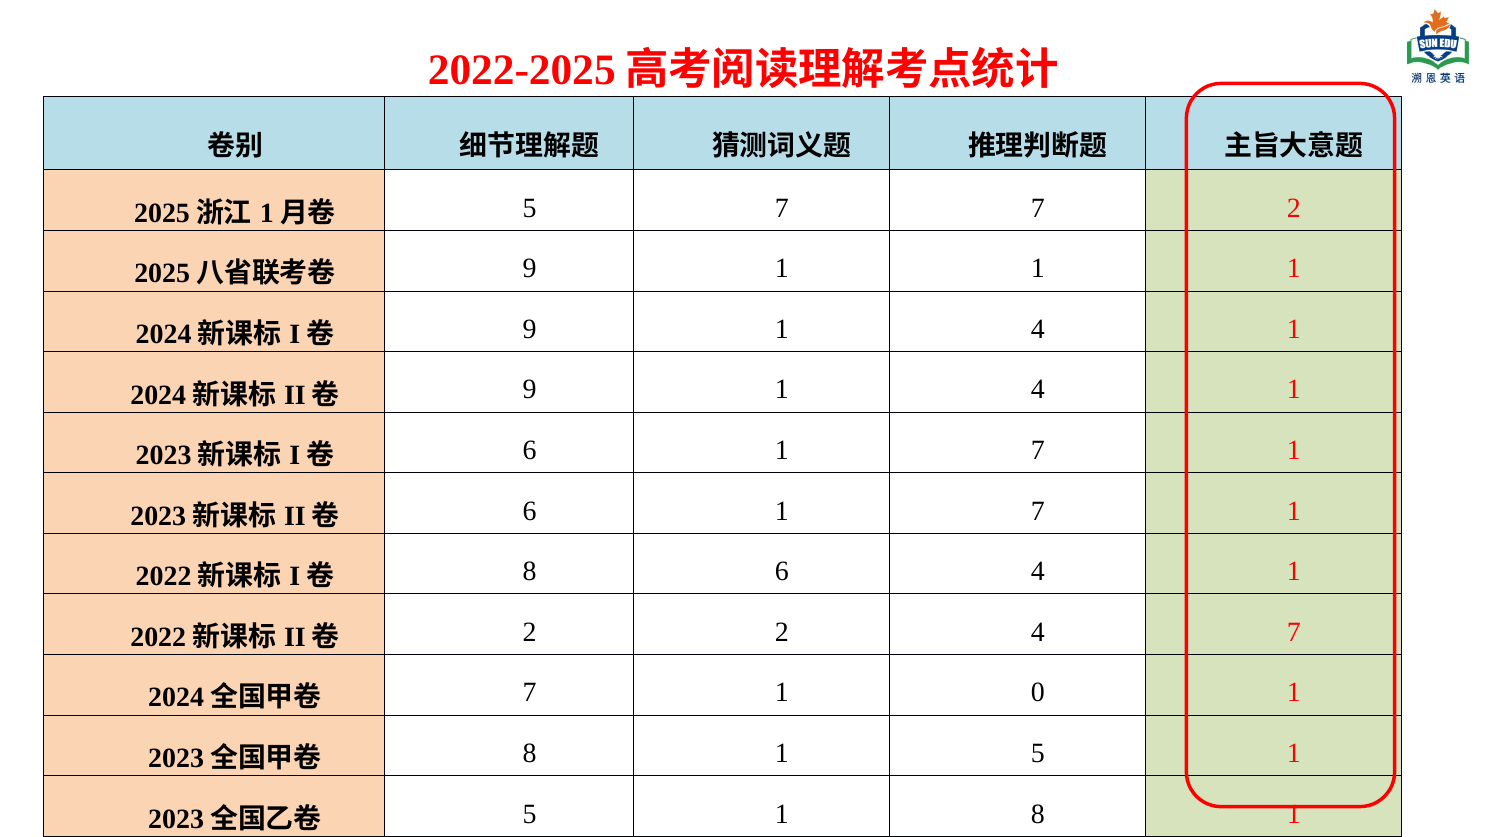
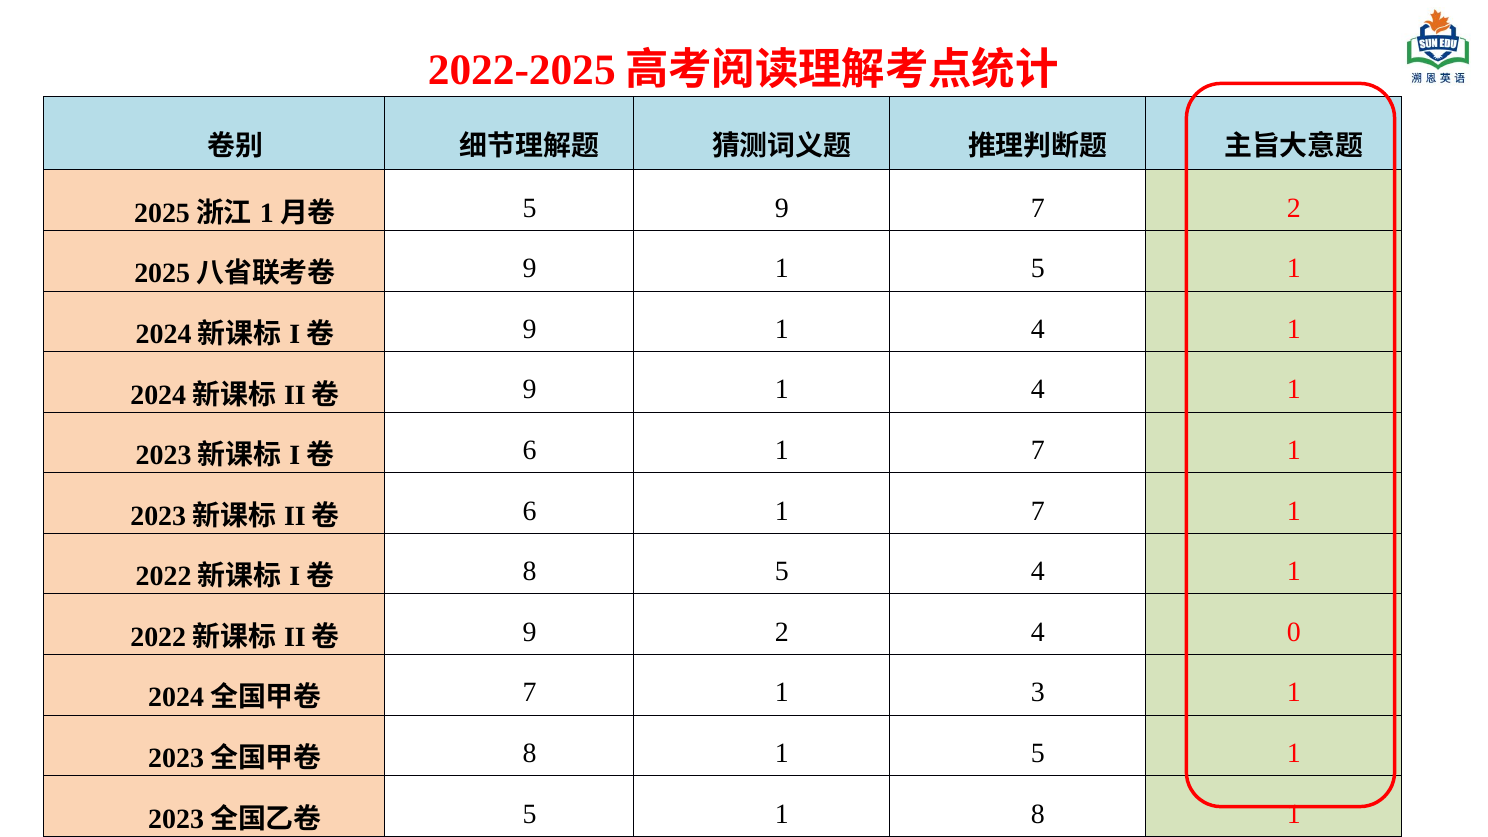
5 7: 7 -> 9
9 1 1: 1 -> 5
8 6: 6 -> 5
2 at (530, 632): 2 -> 9
4 7: 7 -> 0
7 1 0: 0 -> 3
